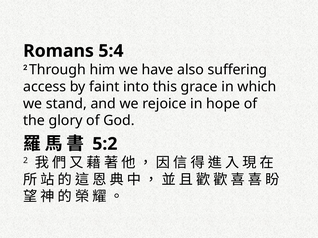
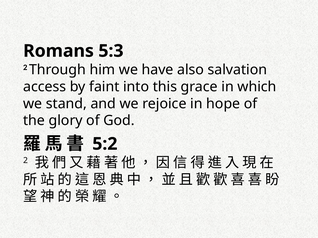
5:4: 5:4 -> 5:3
suffering: suffering -> salvation
